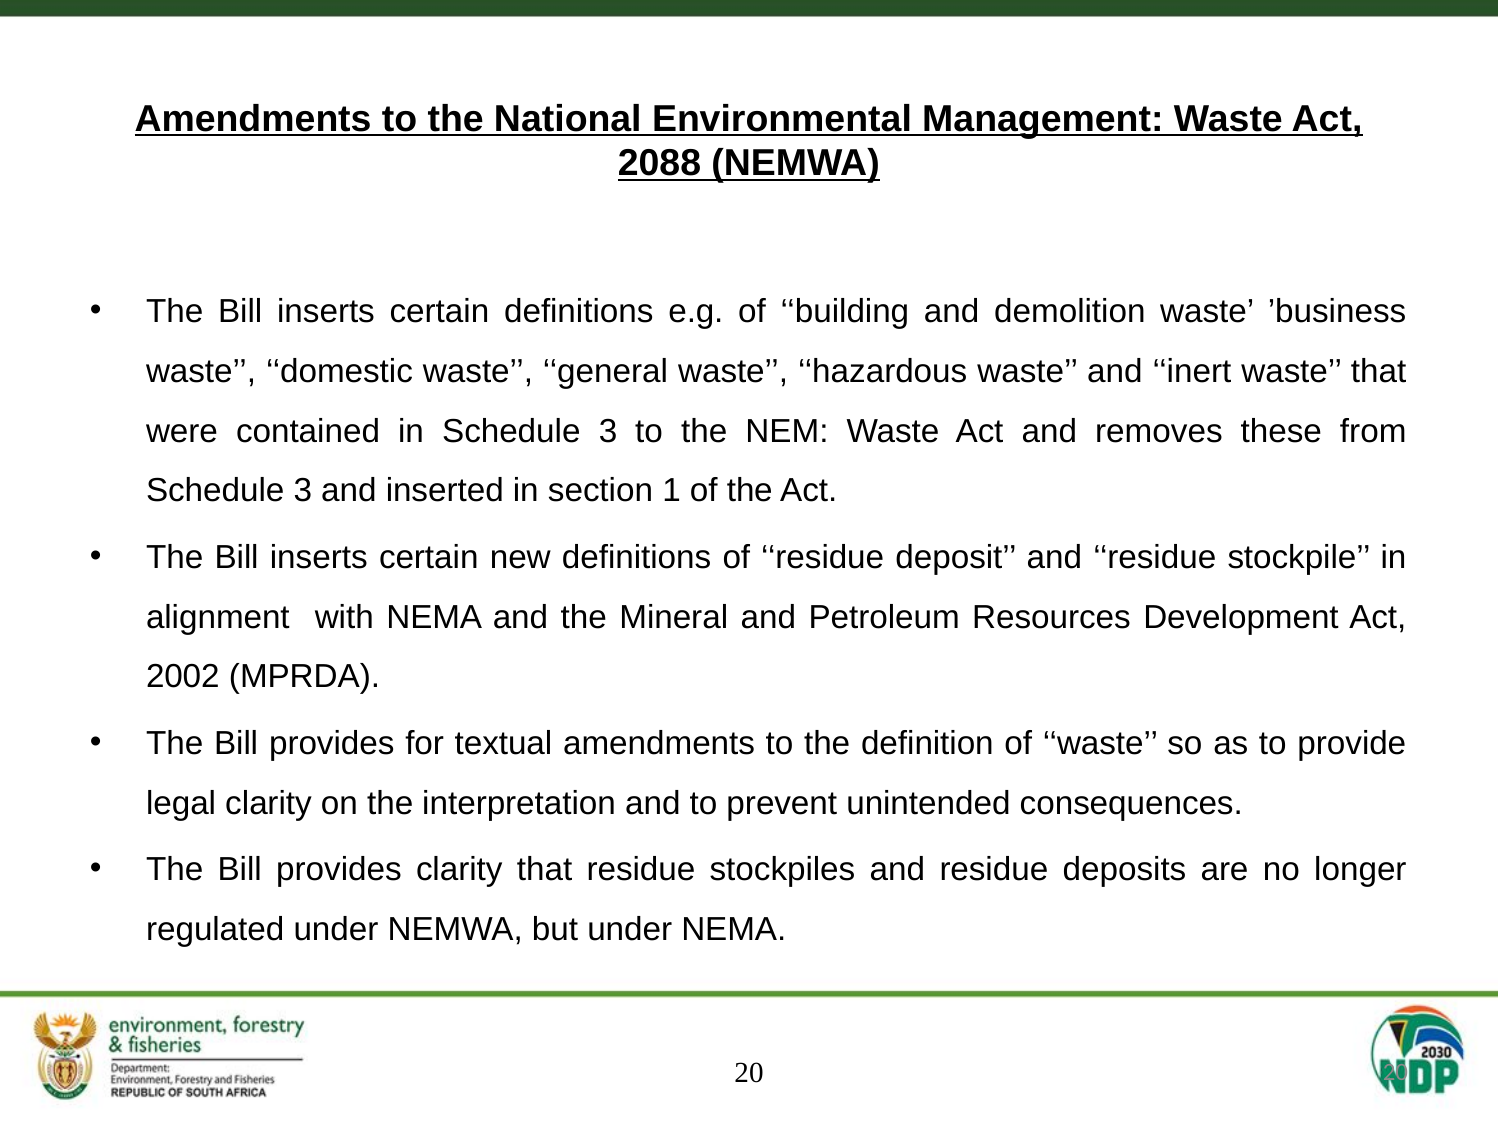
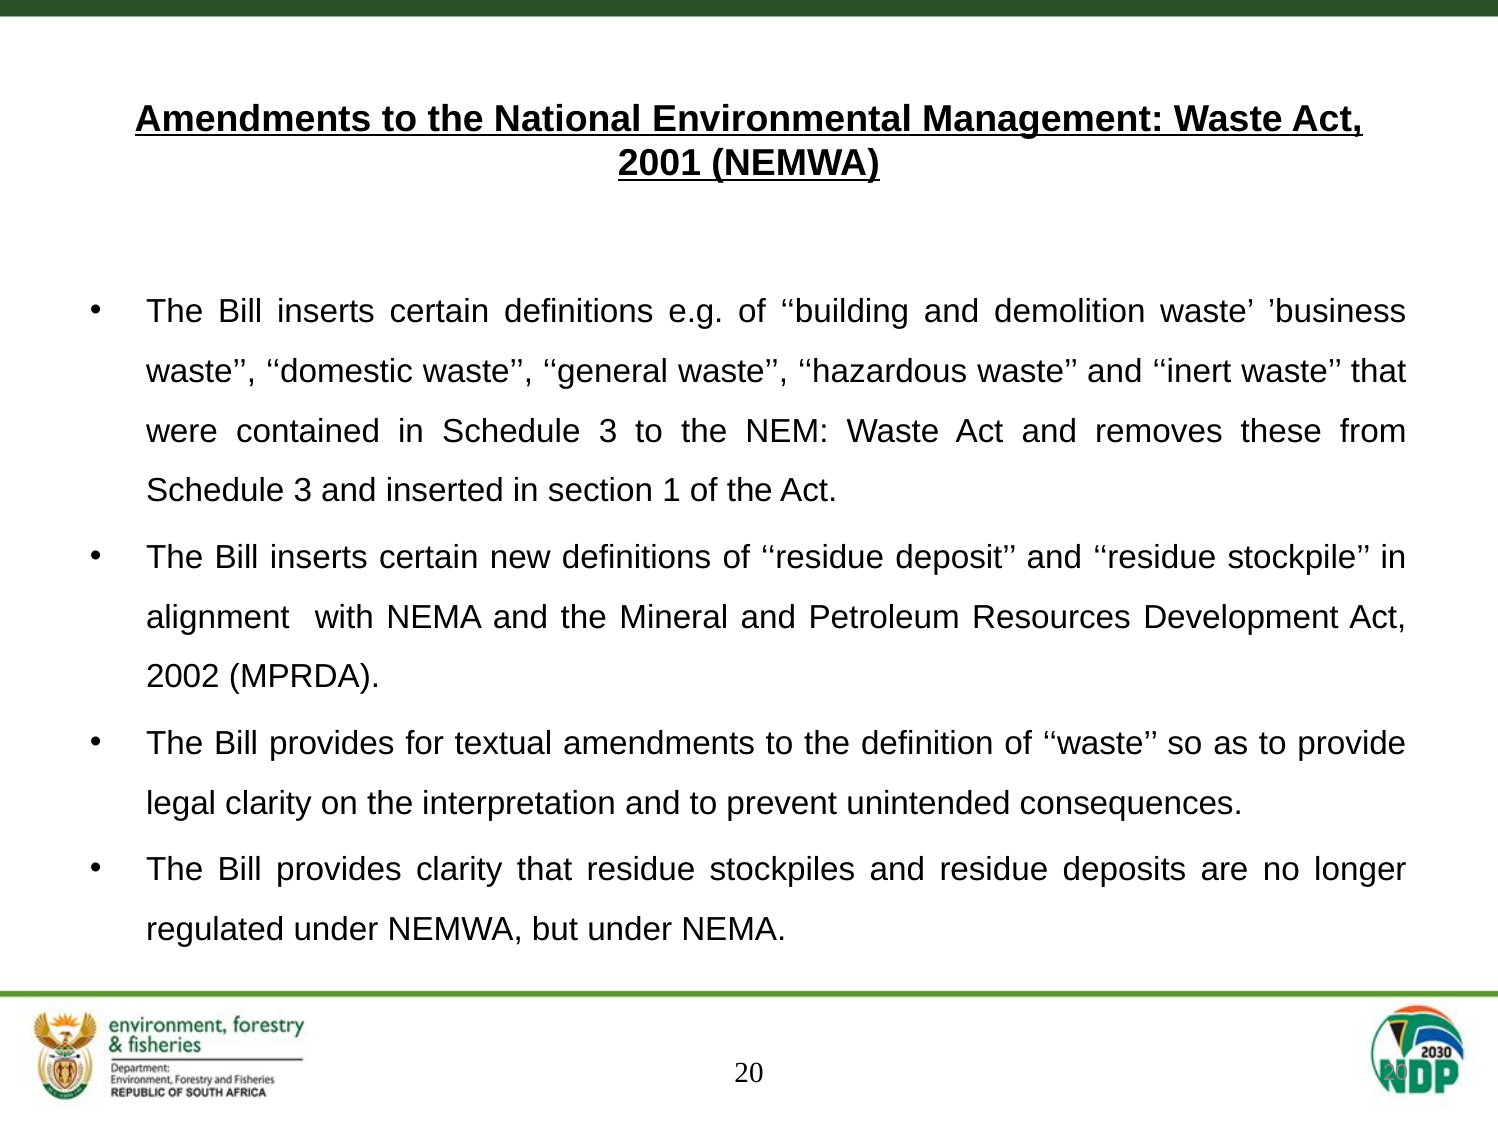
2088: 2088 -> 2001
